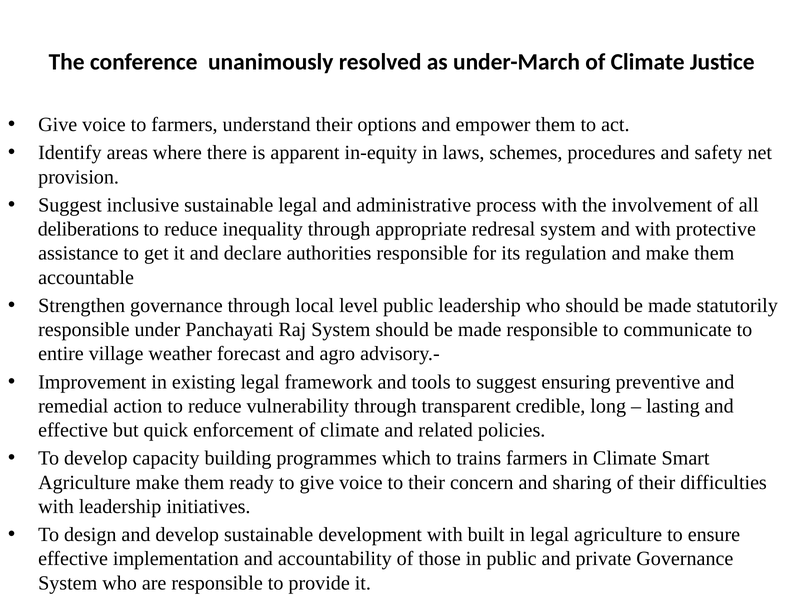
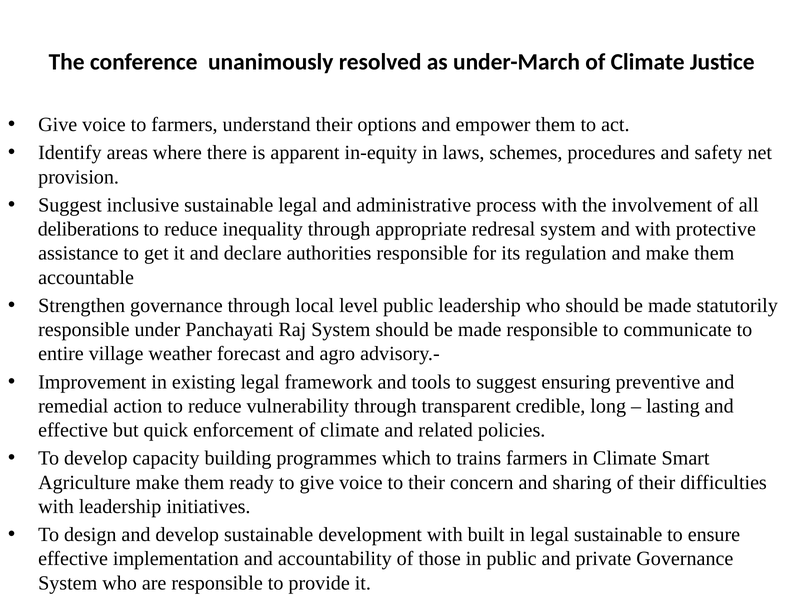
legal agriculture: agriculture -> sustainable
